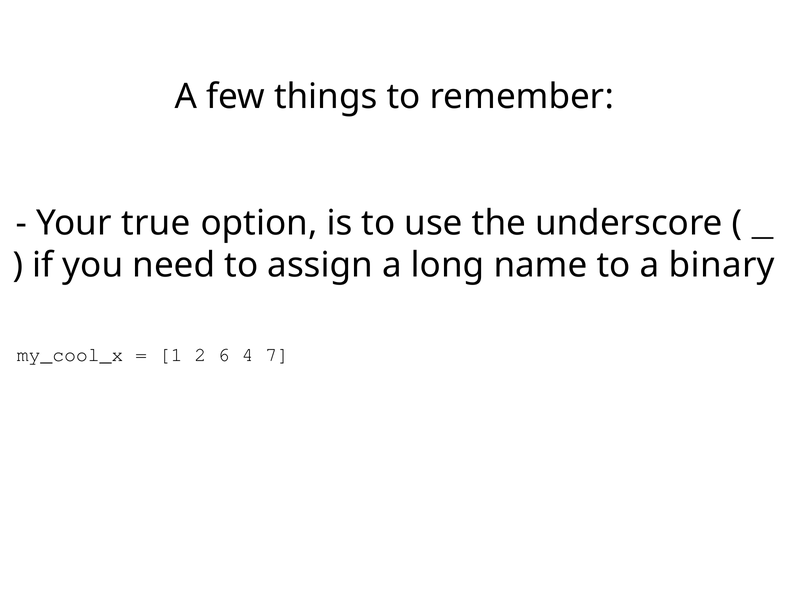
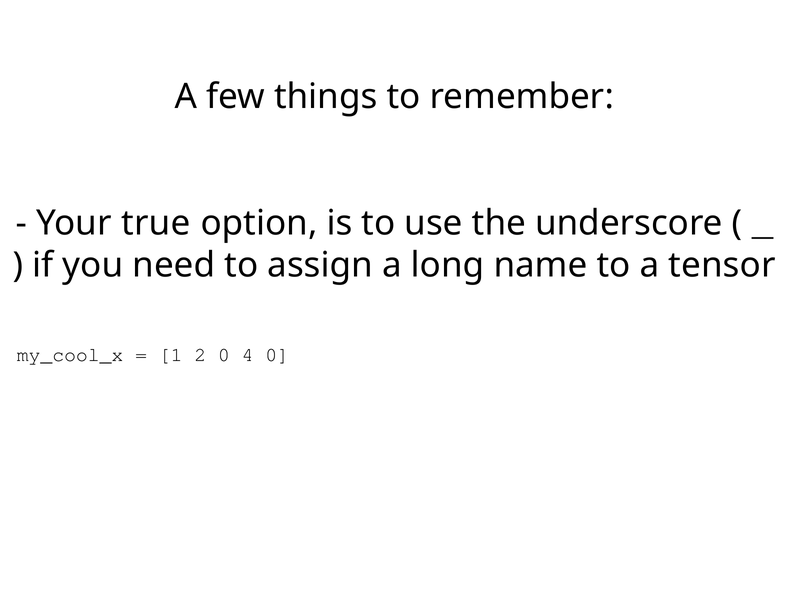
binary: binary -> tensor
2 6: 6 -> 0
4 7: 7 -> 0
